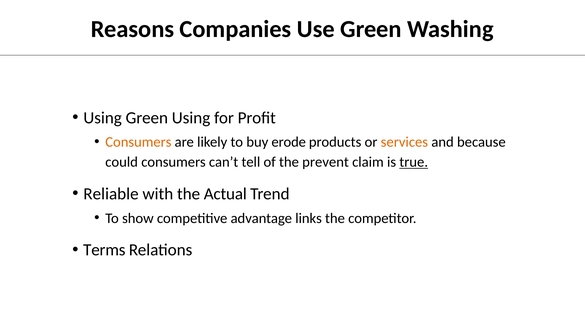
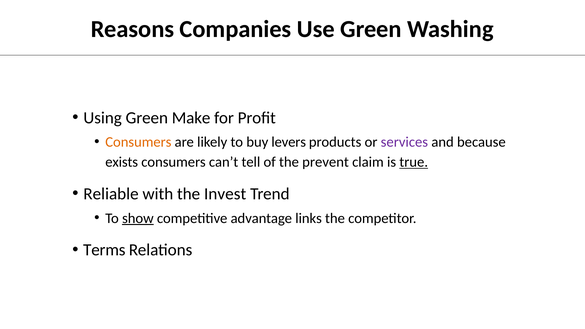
Green Using: Using -> Make
erode: erode -> levers
services colour: orange -> purple
could: could -> exists
Actual: Actual -> Invest
show underline: none -> present
